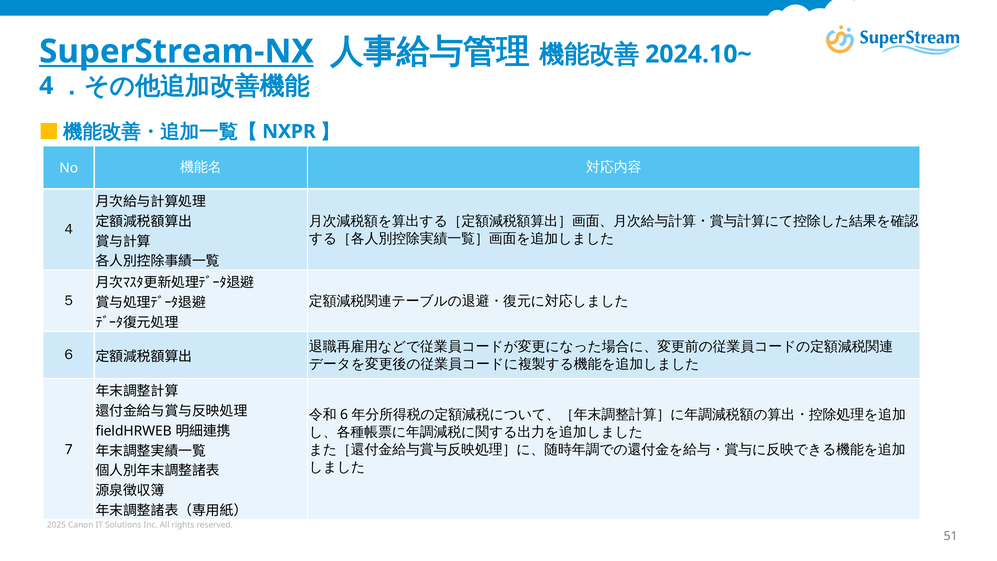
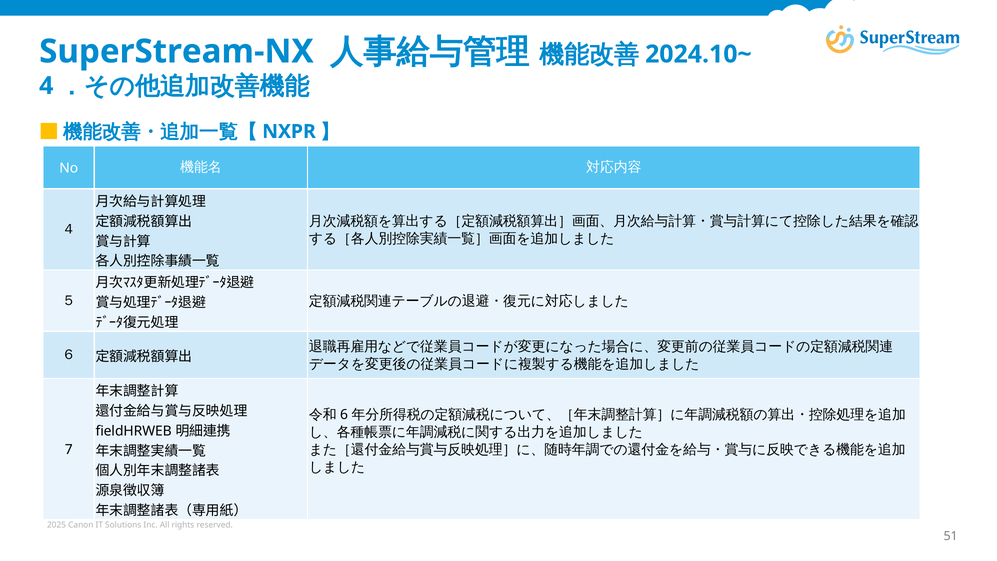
SuperStream-NX underline: present -> none
